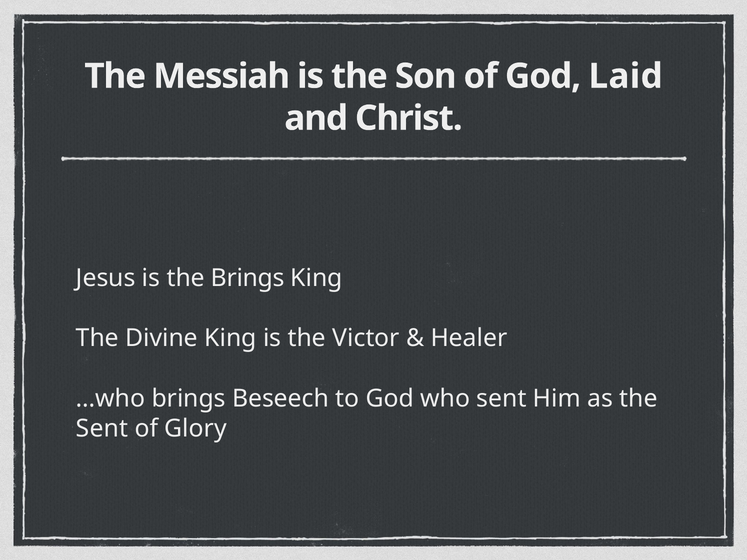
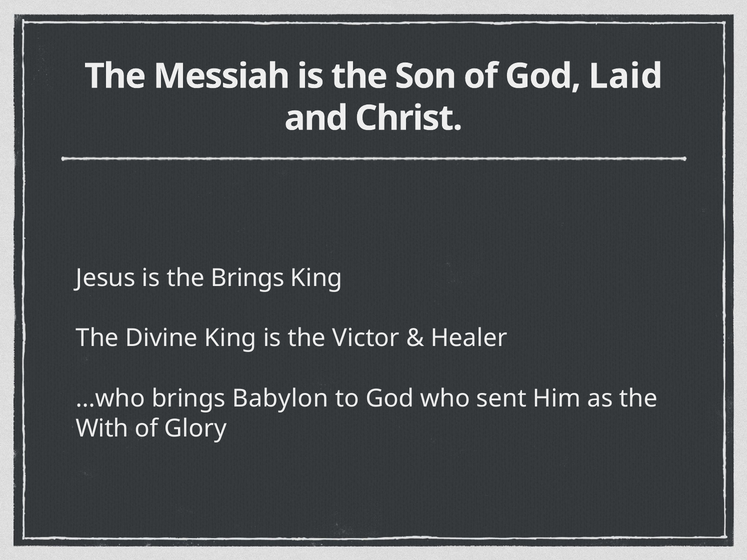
Beseech: Beseech -> Babylon
Sent at (102, 429): Sent -> With
